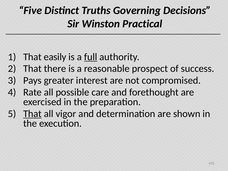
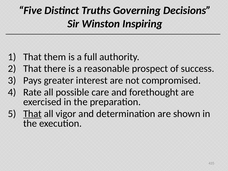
Practical: Practical -> Inspiring
easily: easily -> them
full underline: present -> none
